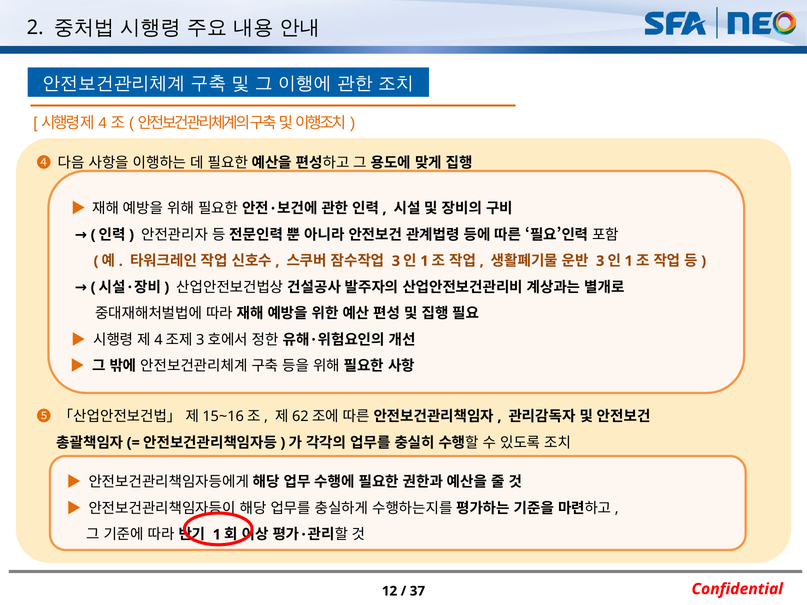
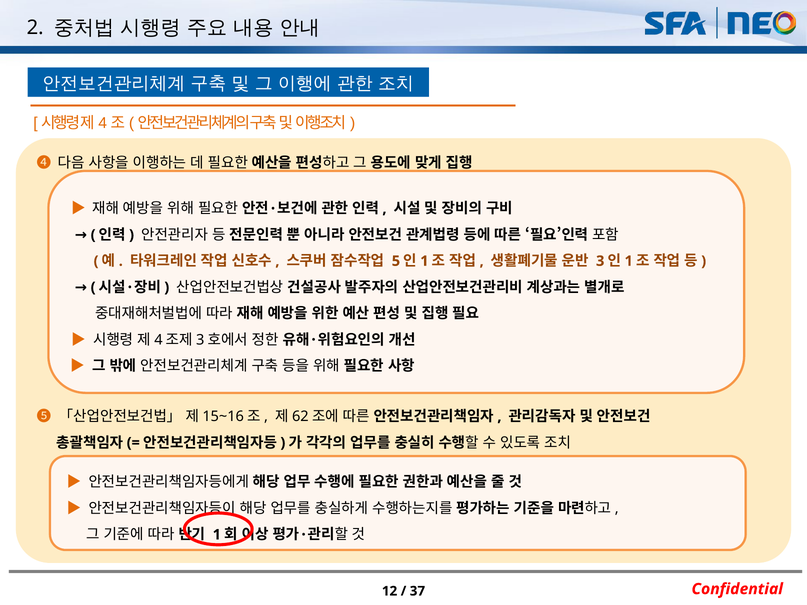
3 at (396, 261): 3 -> 5
